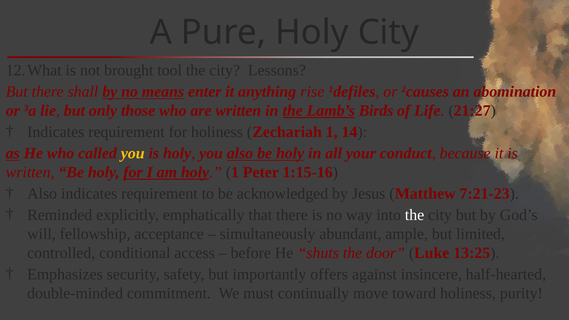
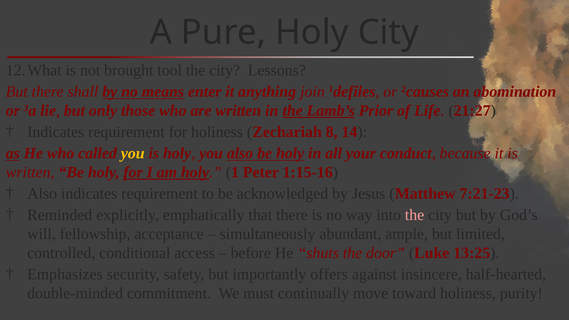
rise: rise -> join
Birds: Birds -> Prior
Zechariah 1: 1 -> 8
the at (415, 215) colour: white -> pink
